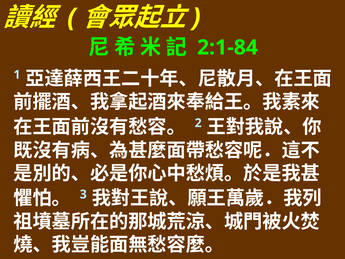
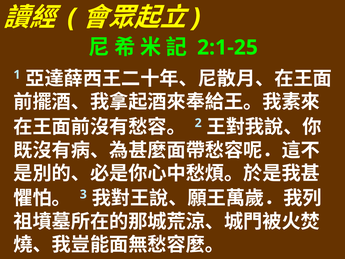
2:1-84: 2:1-84 -> 2:1-25
